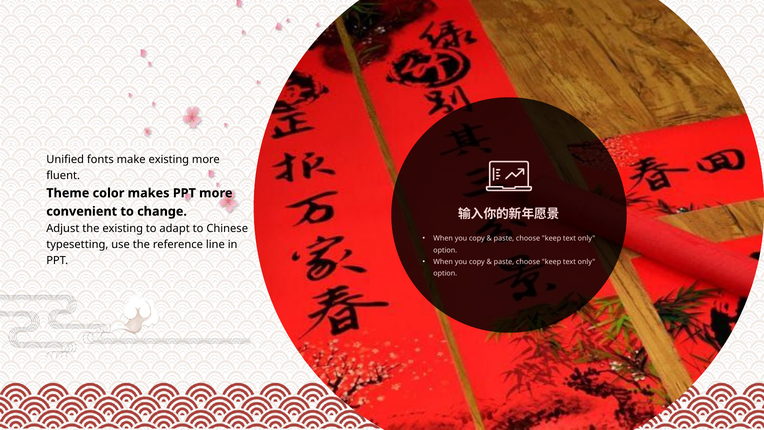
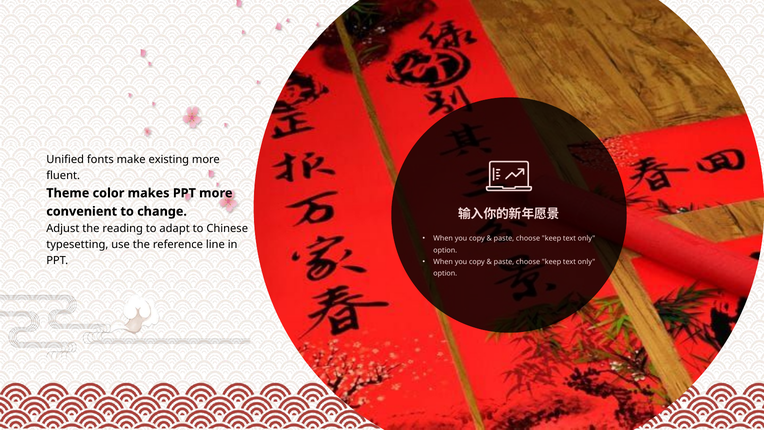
the existing: existing -> reading
